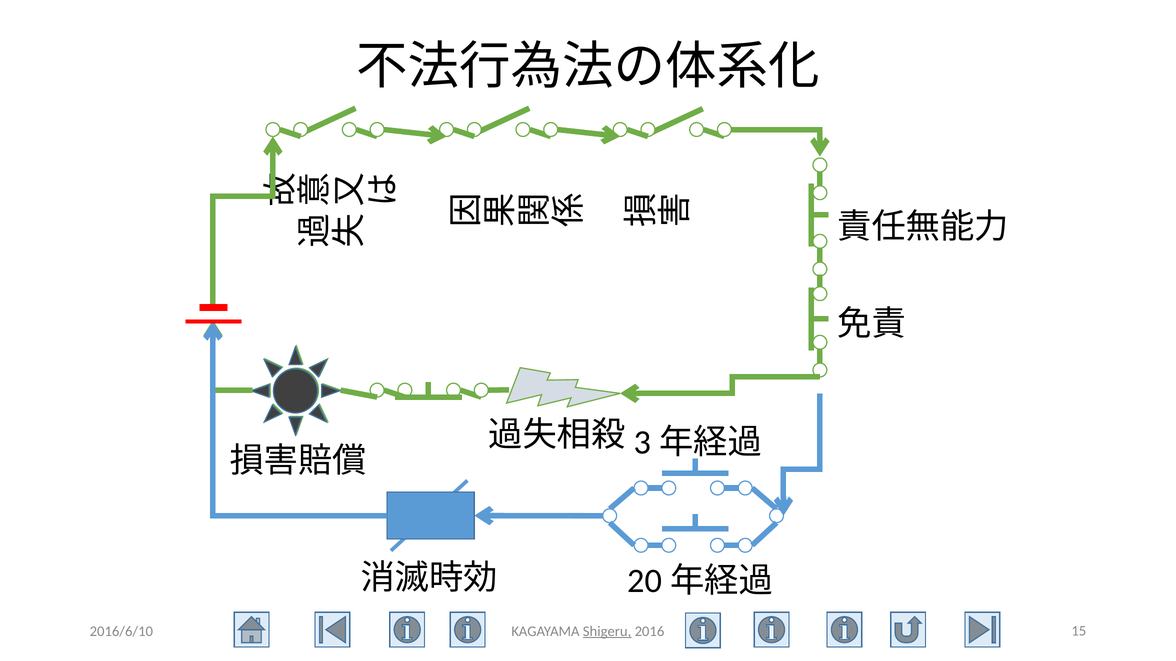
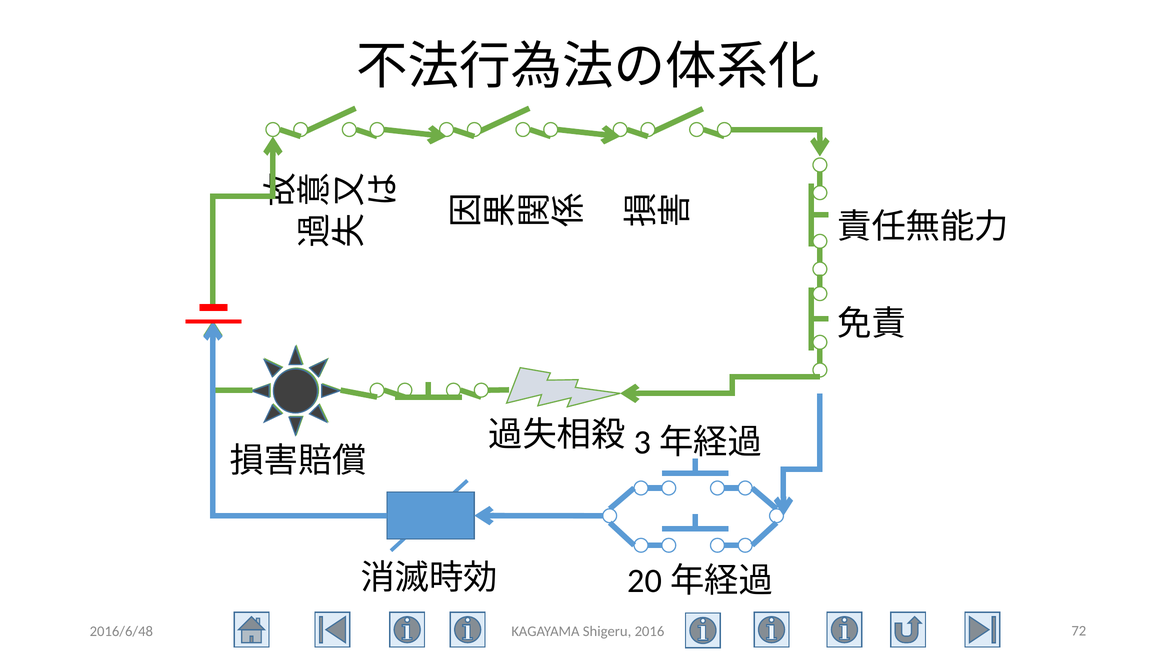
2016/6/10: 2016/6/10 -> 2016/6/48
Shigeru underline: present -> none
15: 15 -> 72
